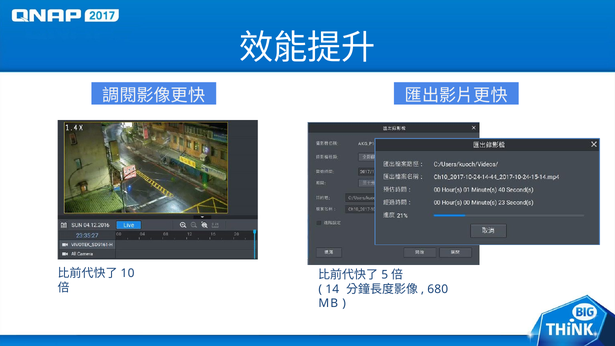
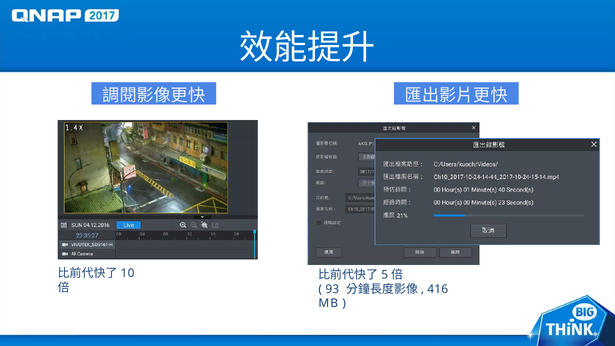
14: 14 -> 93
680: 680 -> 416
